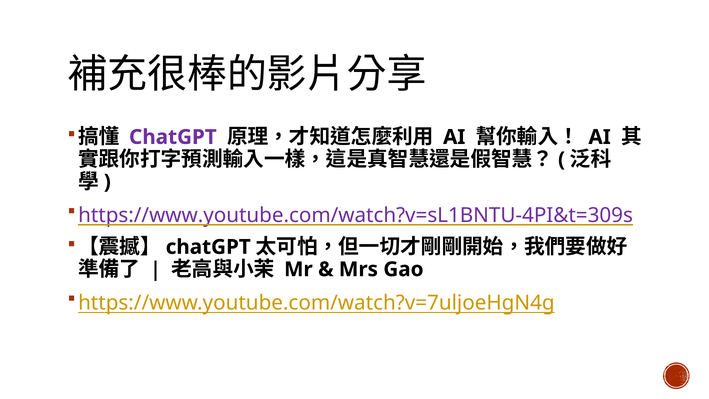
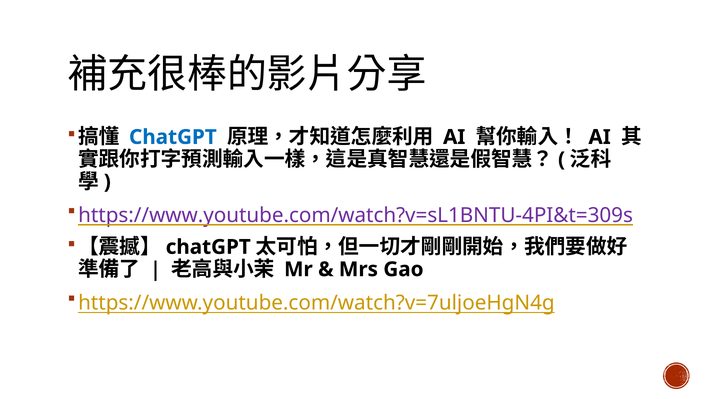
ChatGPT at (173, 137) colour: purple -> blue
